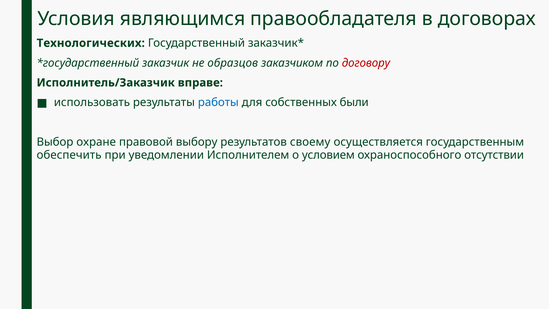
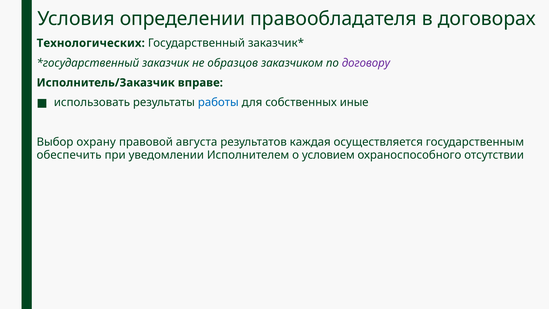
являющимся: являющимся -> определении
договору colour: red -> purple
были: были -> иные
охране: охране -> охрану
выбору: выбору -> августа
своему: своему -> каждая
